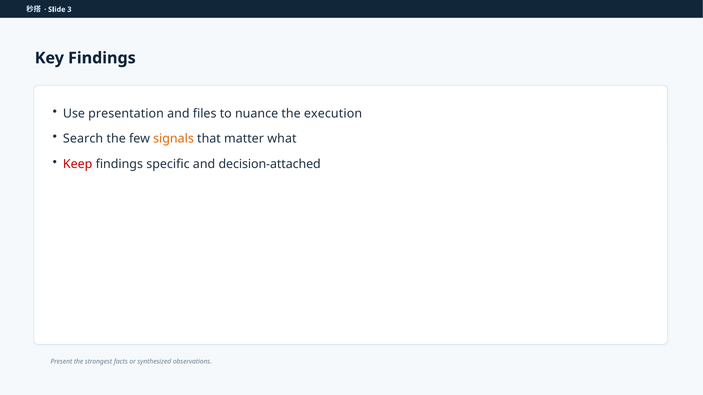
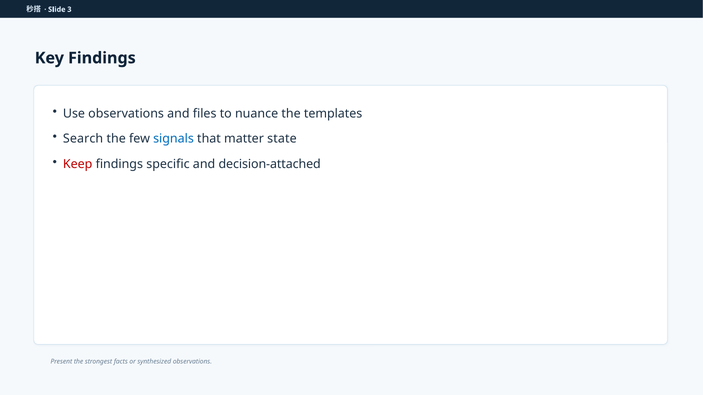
Use presentation: presentation -> observations
execution: execution -> templates
signals colour: orange -> blue
what: what -> state
